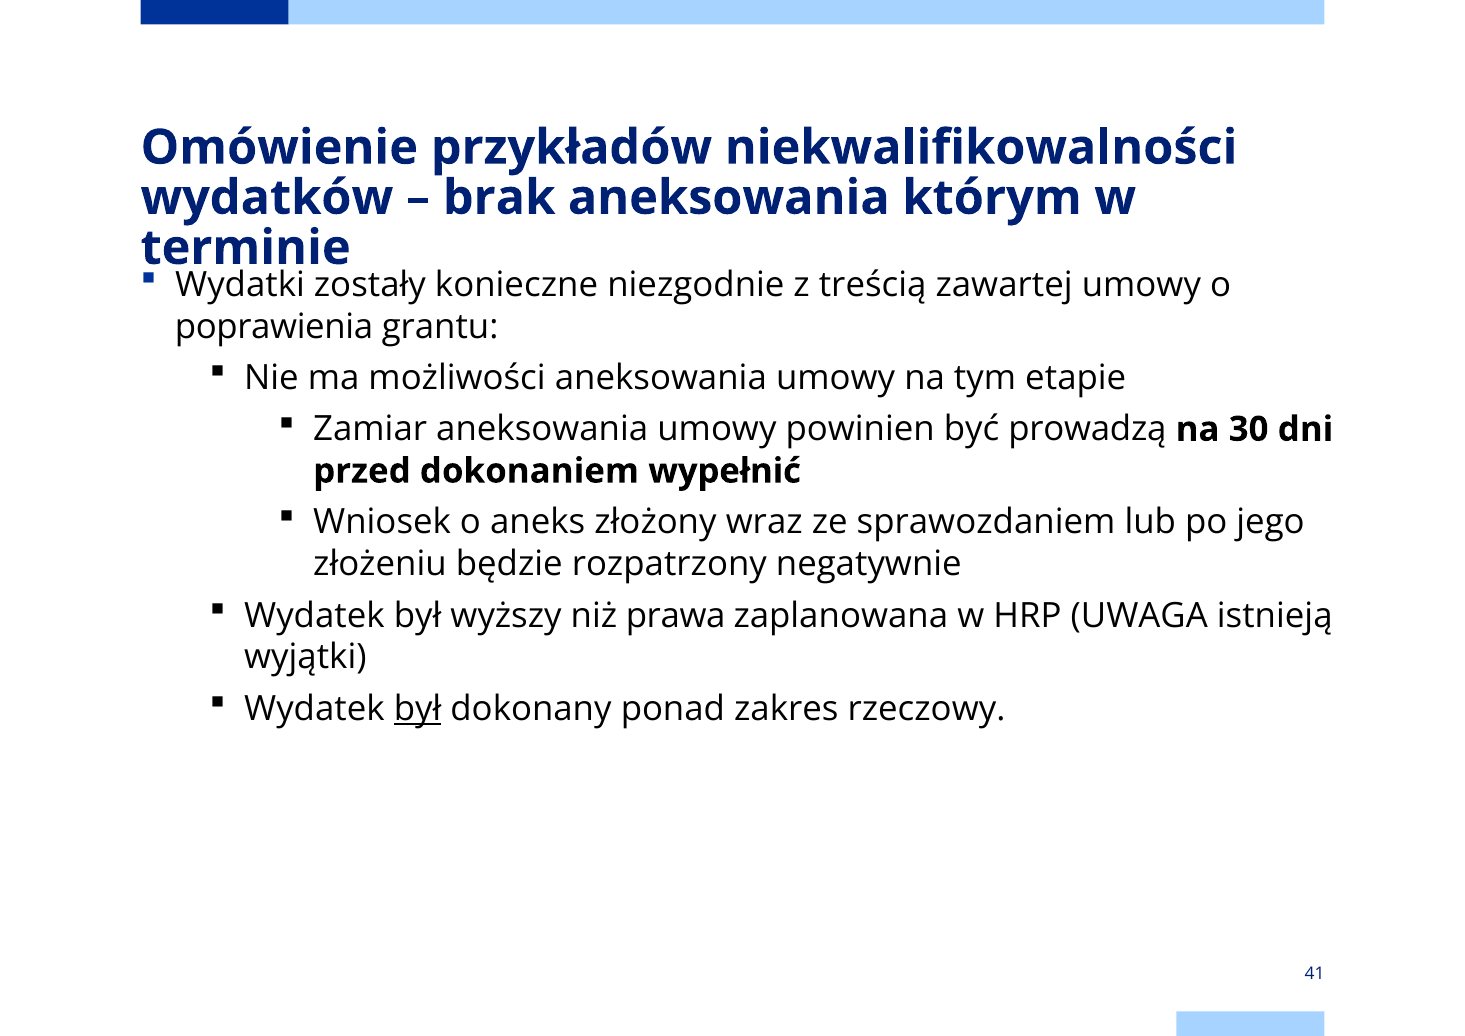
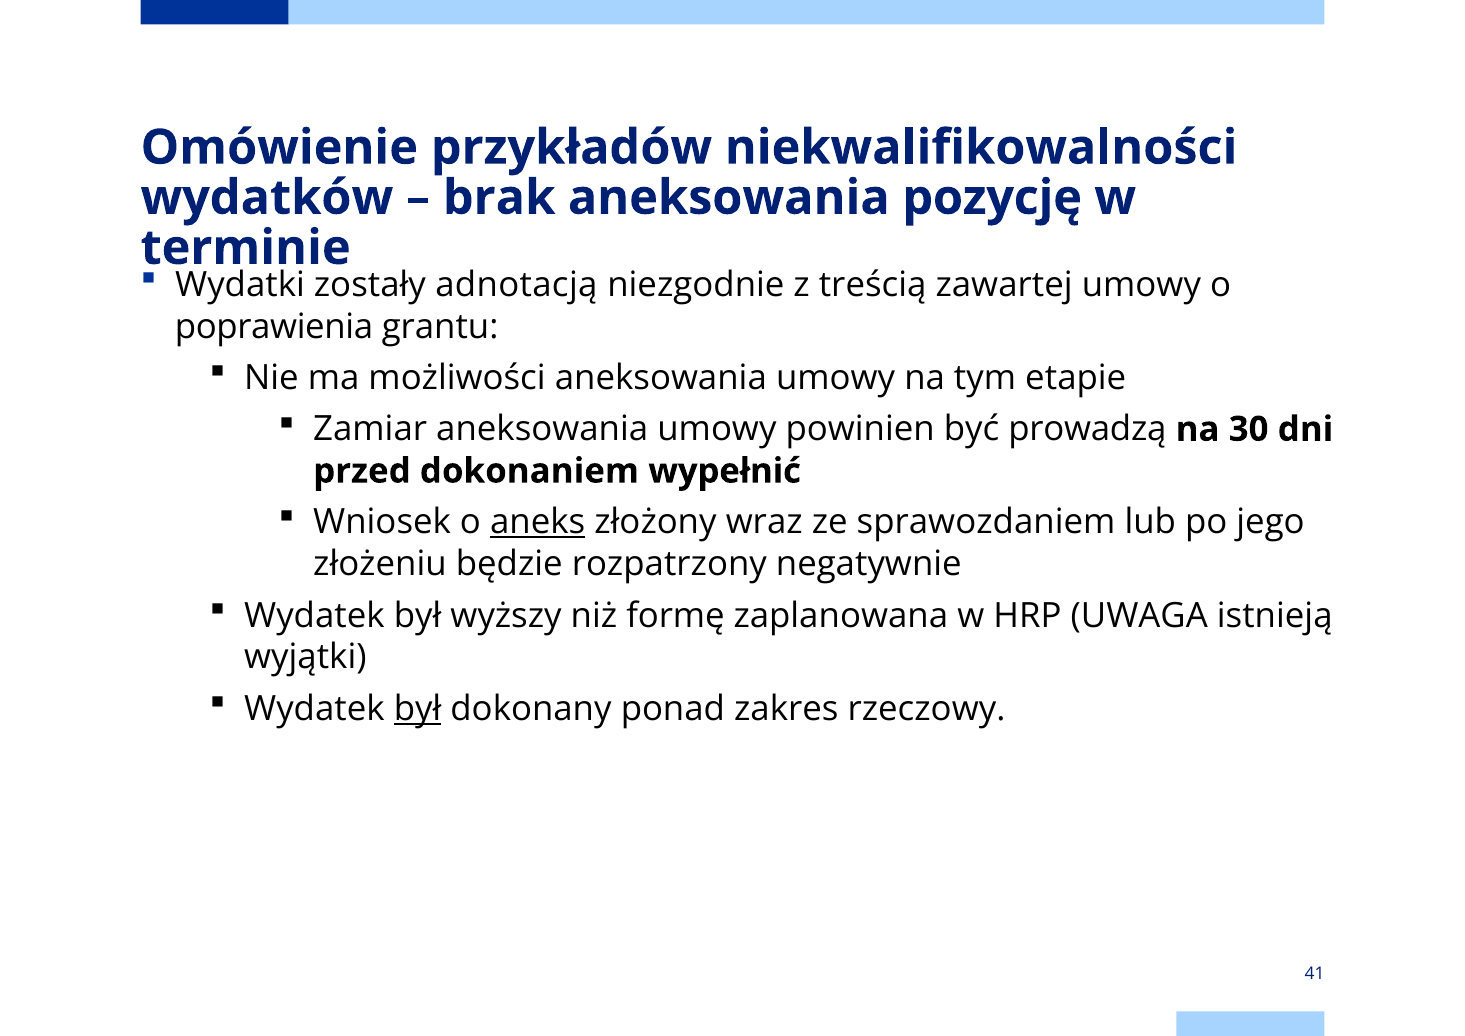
którym: którym -> pozycję
konieczne: konieczne -> adnotacją
aneks underline: none -> present
prawa: prawa -> formę
